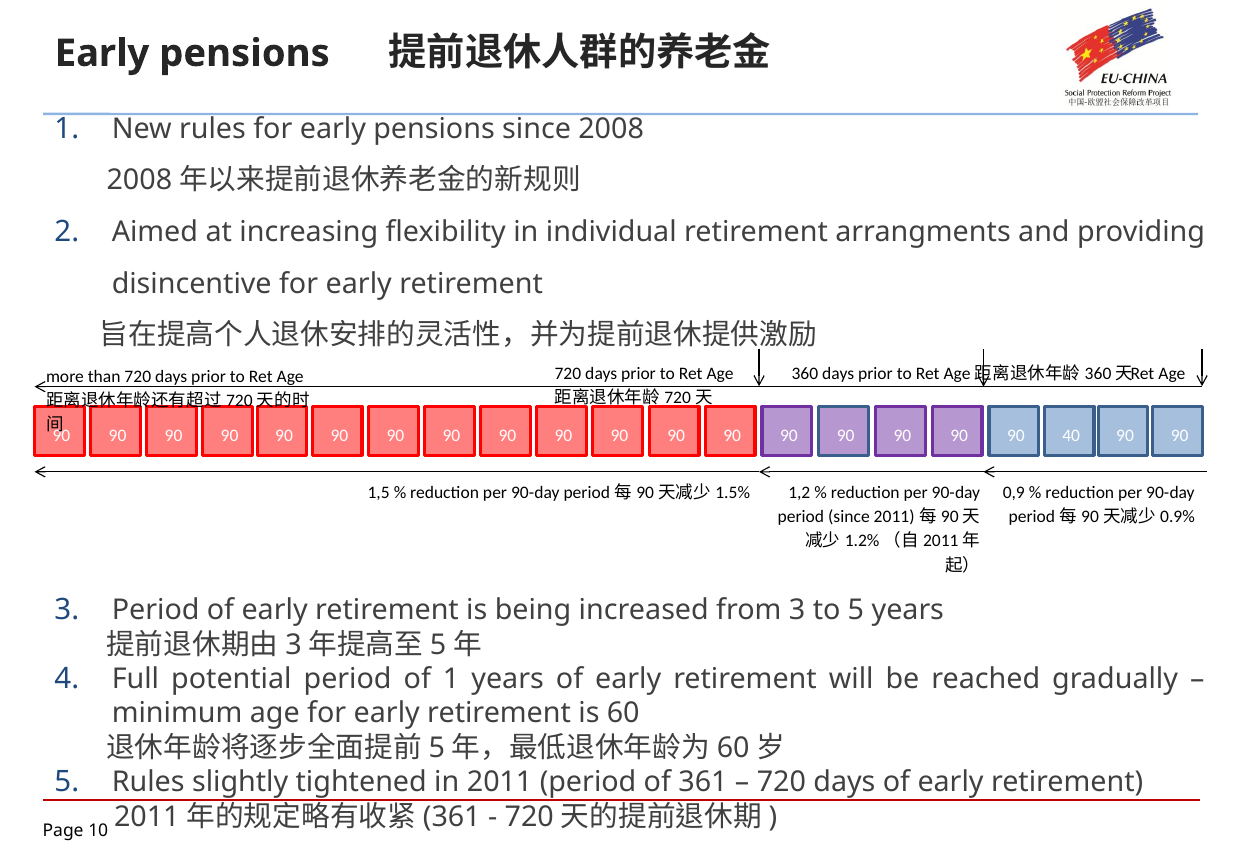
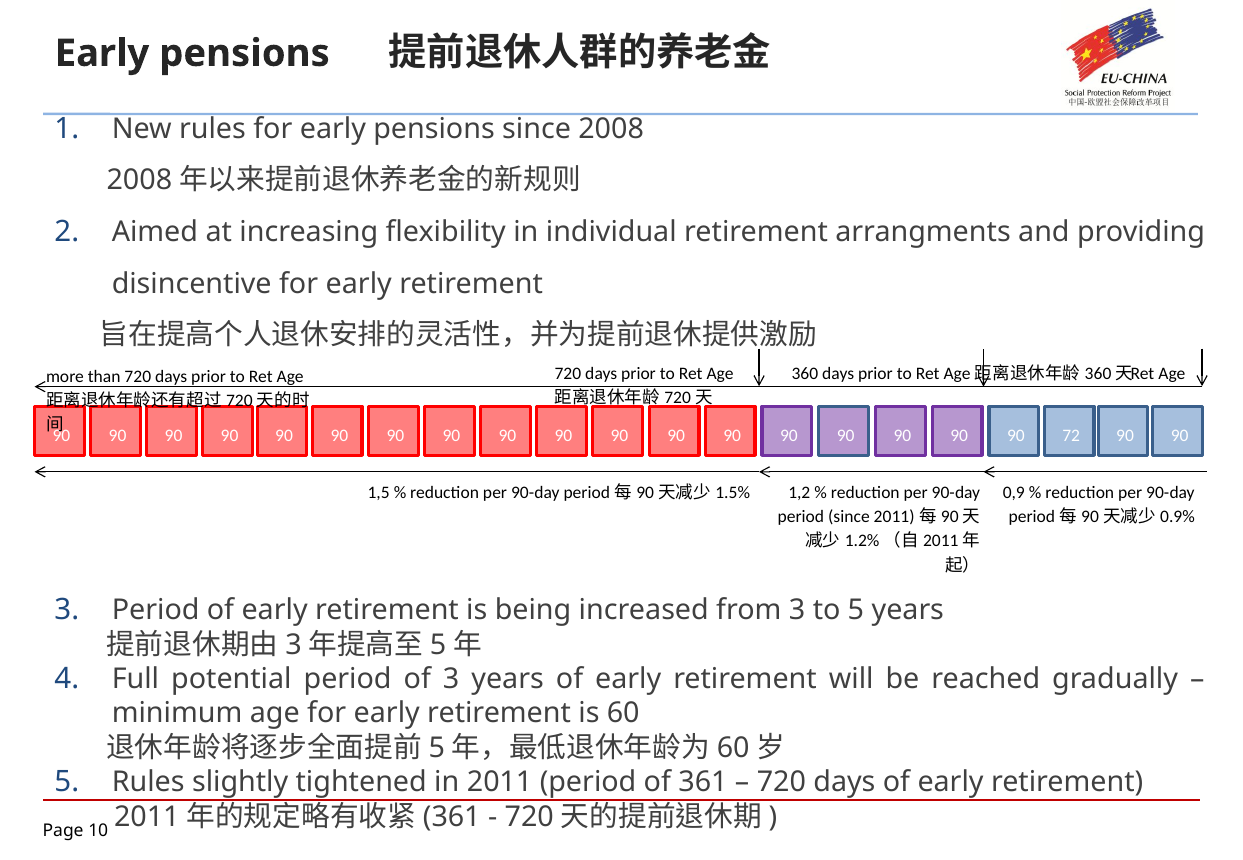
40: 40 -> 72
of 1: 1 -> 3
